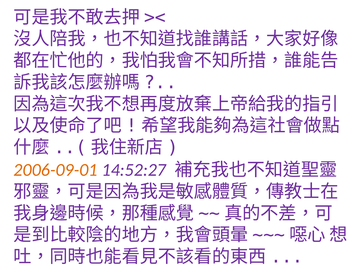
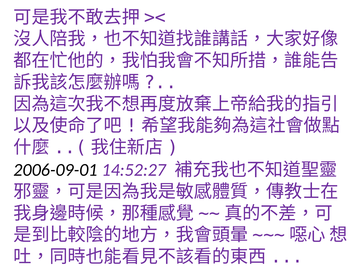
2006-09-01 colour: orange -> black
